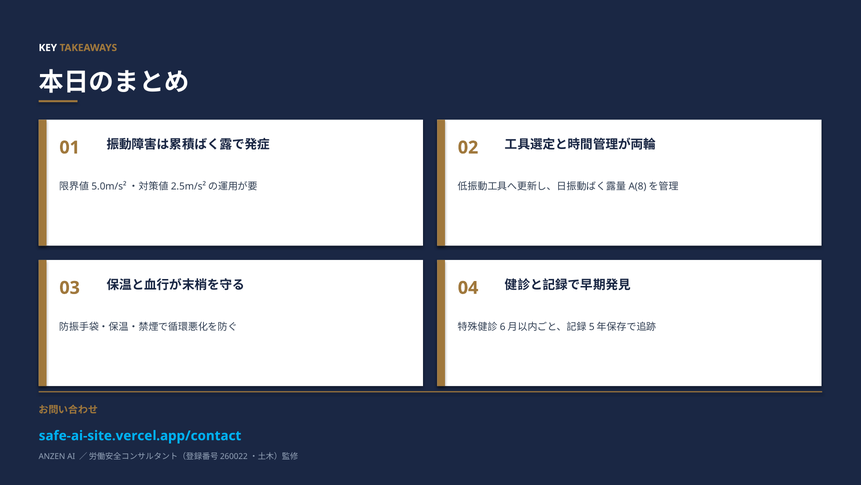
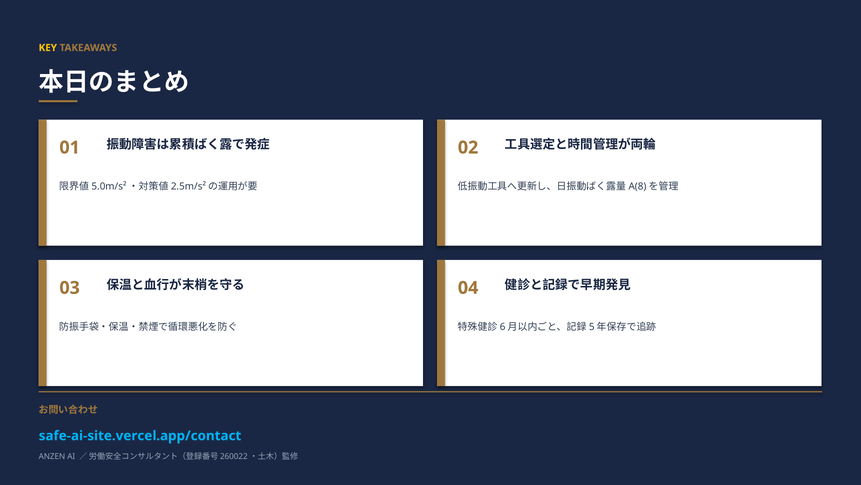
KEY colour: white -> yellow
